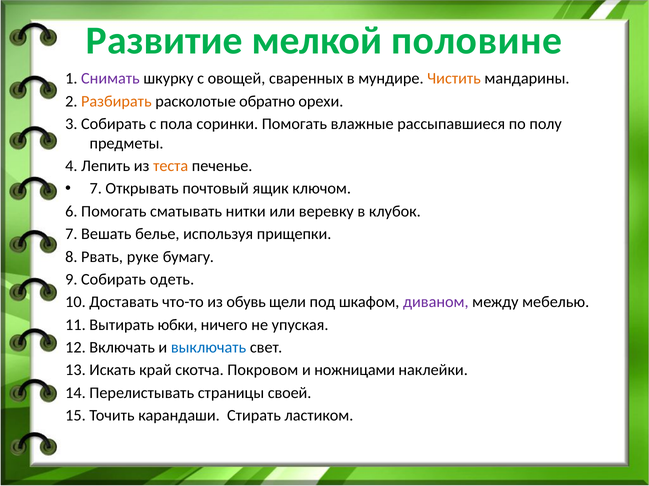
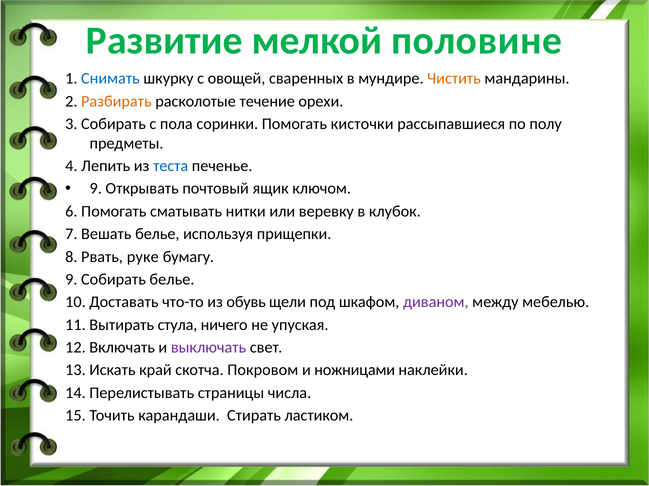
Снимать colour: purple -> blue
обратно: обратно -> течение
влажные: влажные -> кисточки
теста colour: orange -> blue
7 at (96, 189): 7 -> 9
Собирать одеть: одеть -> белье
юбки: юбки -> стула
выключать colour: blue -> purple
своей: своей -> числа
